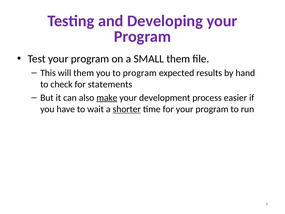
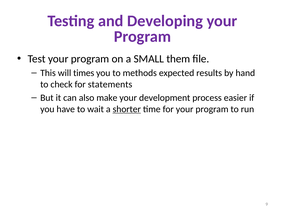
will them: them -> times
to program: program -> methods
make underline: present -> none
